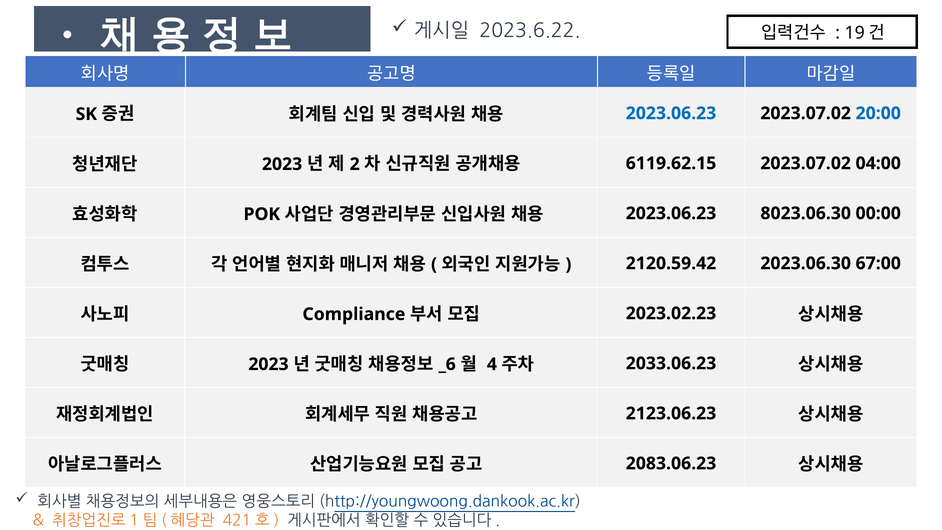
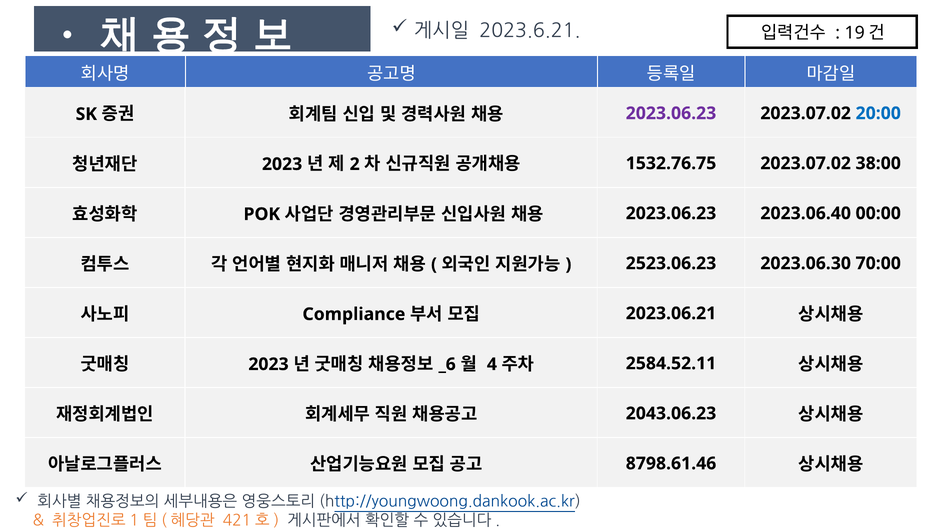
2023.6.22: 2023.6.22 -> 2023.6.21
2023.06.23 at (671, 113) colour: blue -> purple
6119.62.15: 6119.62.15 -> 1532.76.75
04:00: 04:00 -> 38:00
8023.06.30: 8023.06.30 -> 2023.06.40
2120.59.42: 2120.59.42 -> 2523.06.23
67:00: 67:00 -> 70:00
2023.02.23: 2023.02.23 -> 2023.06.21
2033.06.23: 2033.06.23 -> 2584.52.11
2123.06.23: 2123.06.23 -> 2043.06.23
2083.06.23: 2083.06.23 -> 8798.61.46
